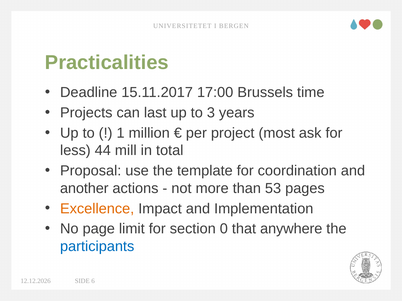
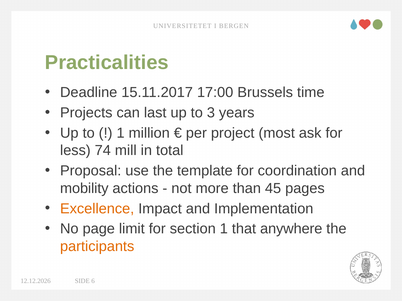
44: 44 -> 74
another: another -> mobility
53: 53 -> 45
section 0: 0 -> 1
participants colour: blue -> orange
